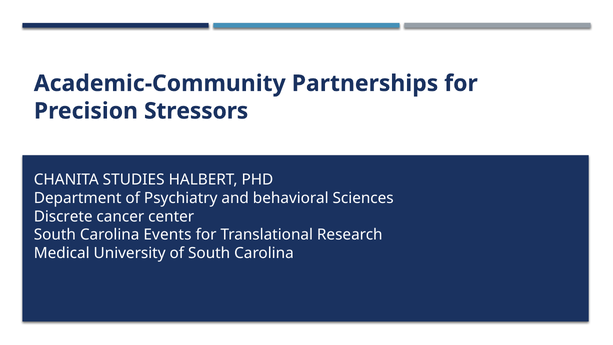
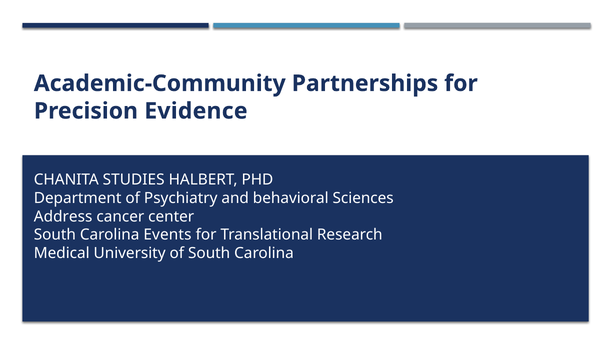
Stressors: Stressors -> Evidence
Discrete: Discrete -> Address
